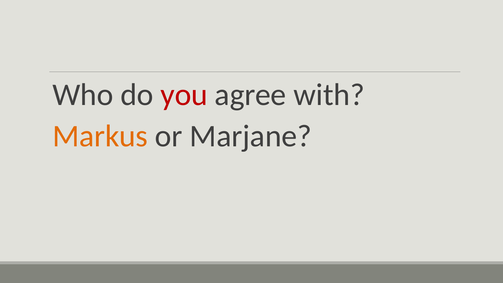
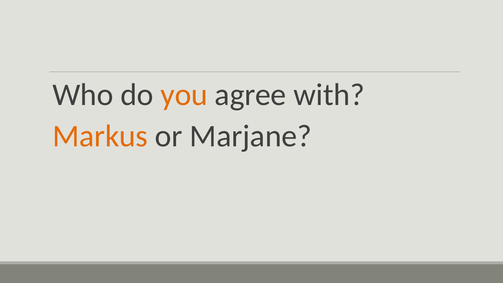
you colour: red -> orange
